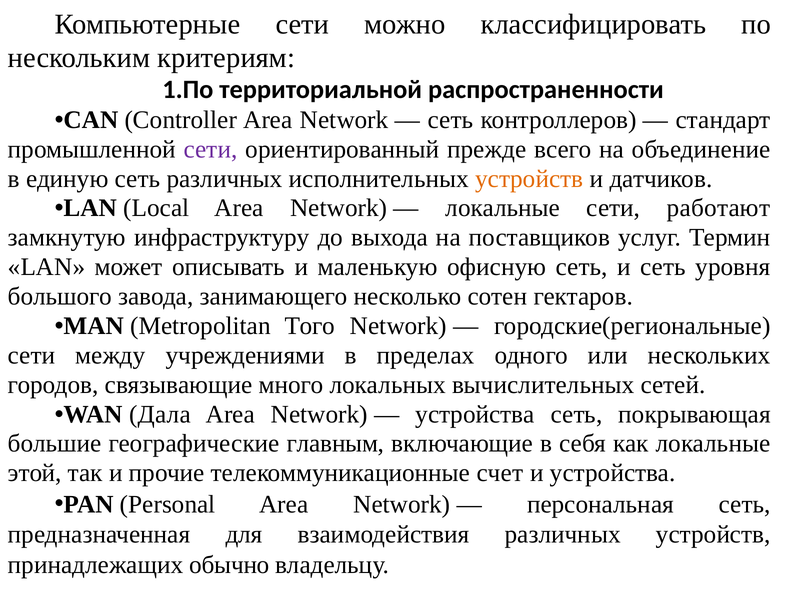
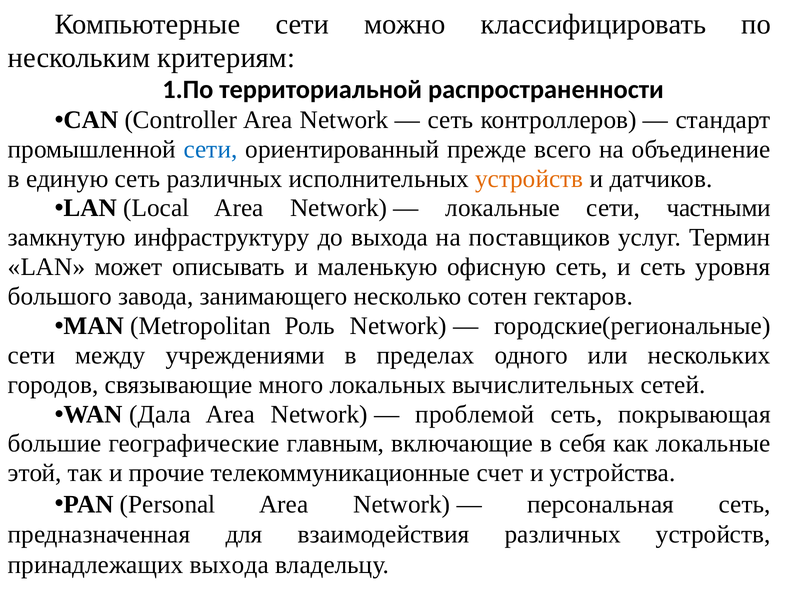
сети at (211, 149) colour: purple -> blue
работают: работают -> частными
Того: Того -> Роль
устройства at (475, 414): устройства -> проблемой
принадлежащих обычно: обычно -> выхода
